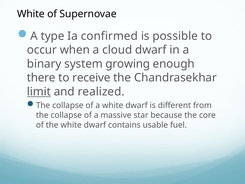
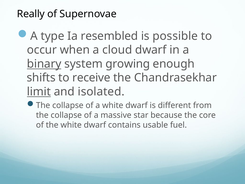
White at (31, 14): White -> Really
confirmed: confirmed -> resembled
binary underline: none -> present
there: there -> shifts
realized: realized -> isolated
